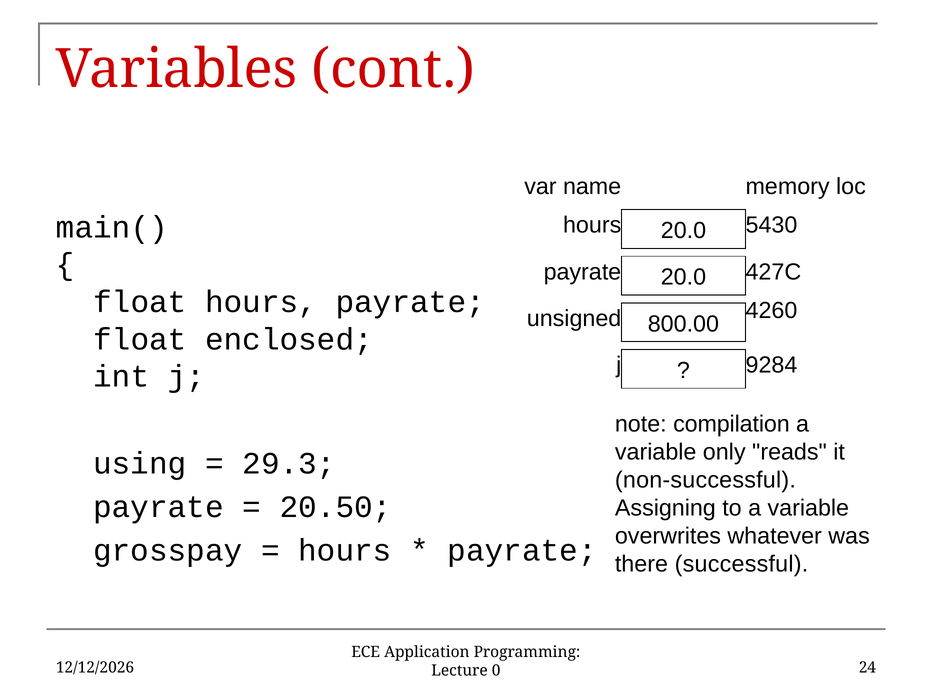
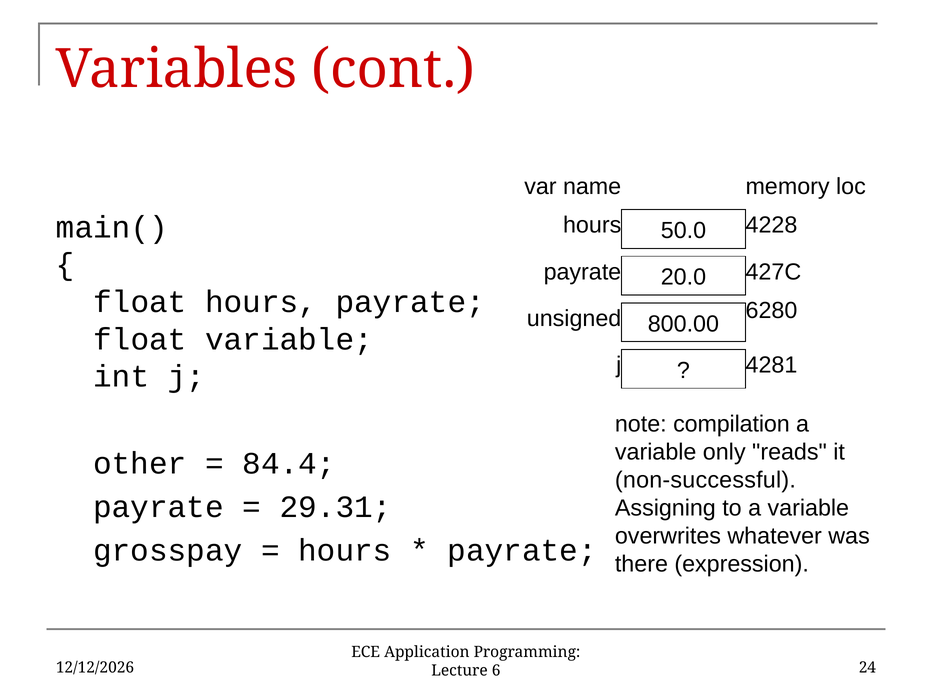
5430: 5430 -> 4228
20.0 at (683, 231): 20.0 -> 50.0
4260: 4260 -> 6280
float enclosed: enclosed -> variable
9284: 9284 -> 4281
using: using -> other
29.3: 29.3 -> 84.4
20.50: 20.50 -> 29.31
successful: successful -> expression
0: 0 -> 6
